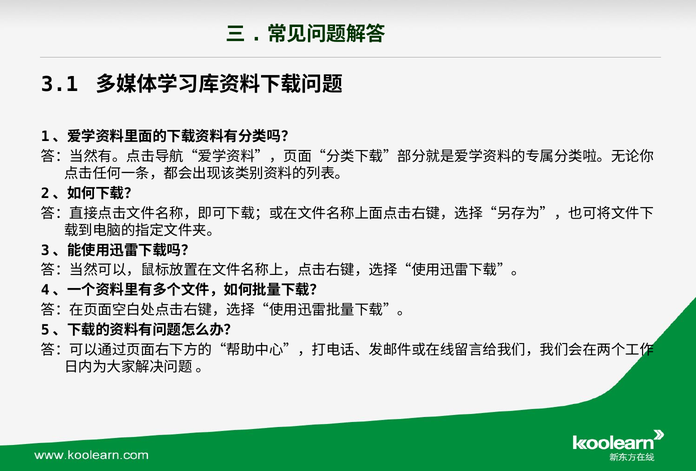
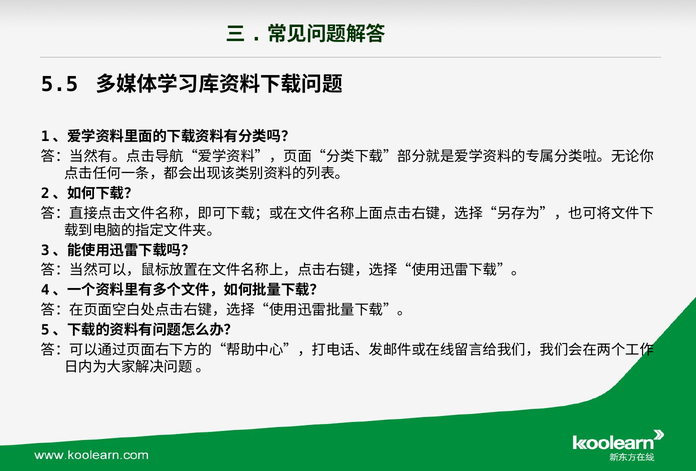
3.1: 3.1 -> 5.5
